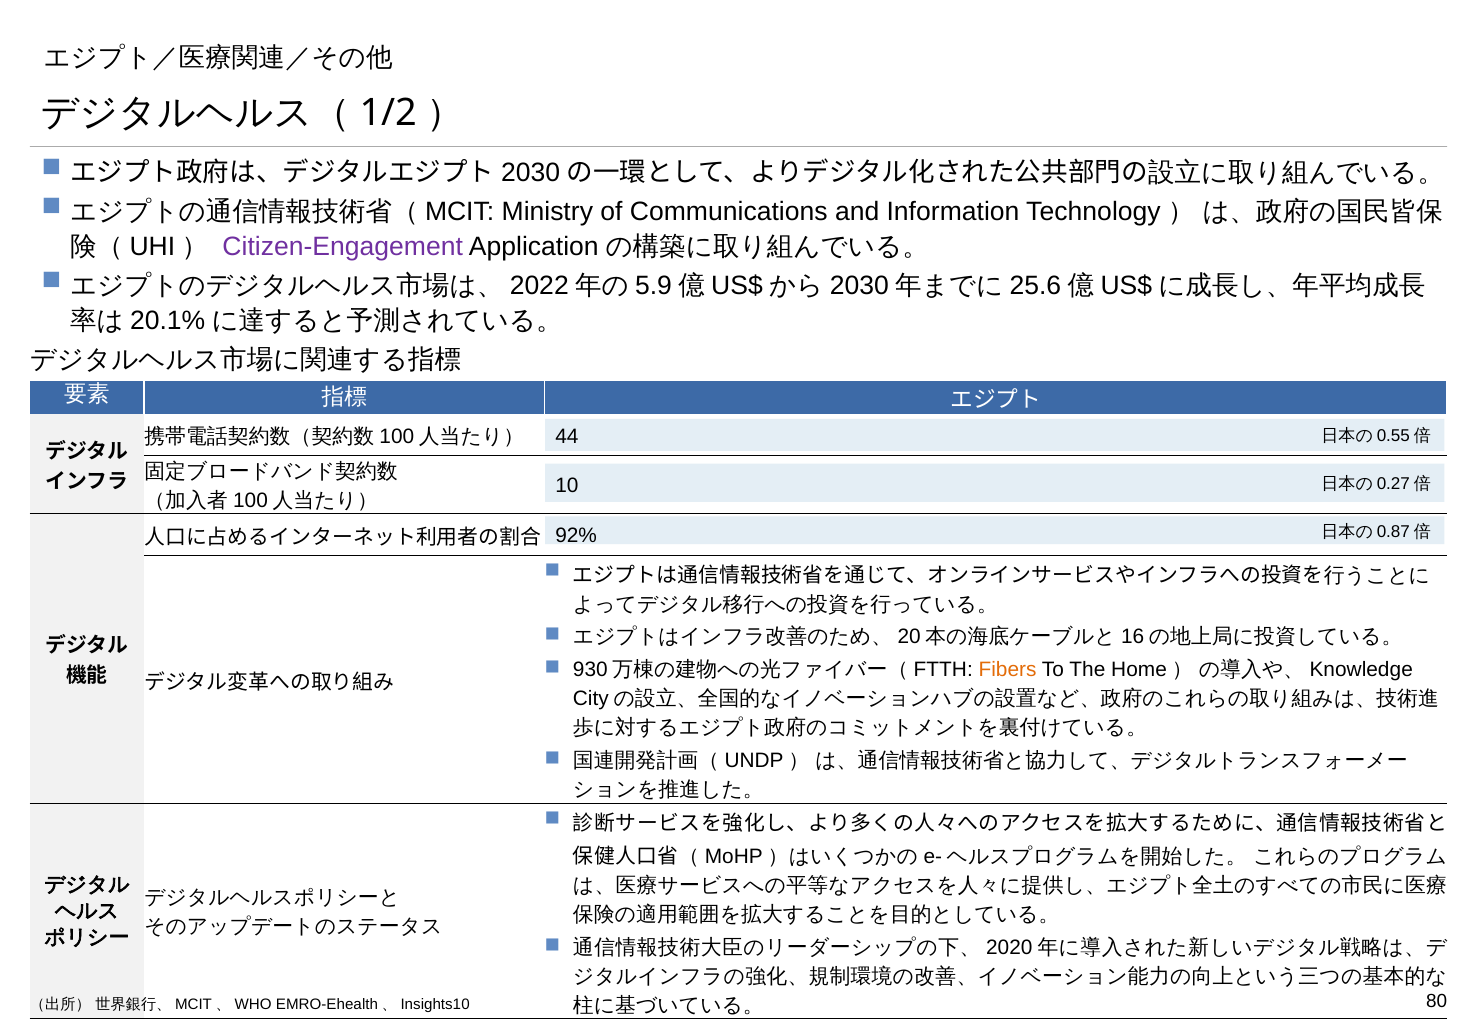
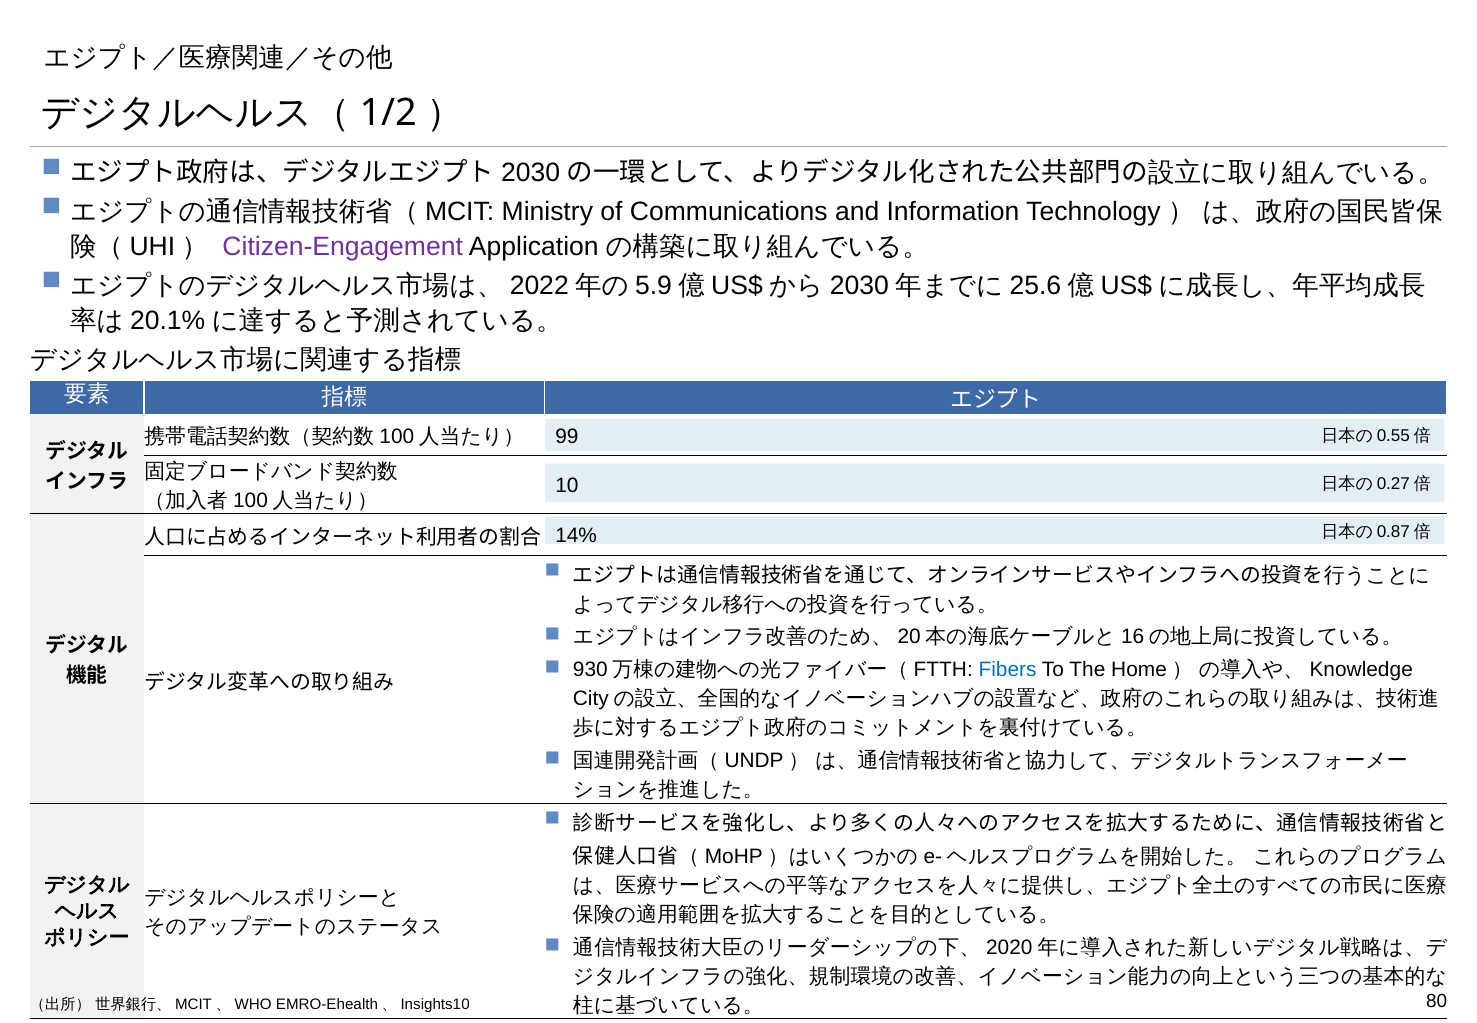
44: 44 -> 99
92%: 92% -> 14%
Fibers colour: orange -> blue
